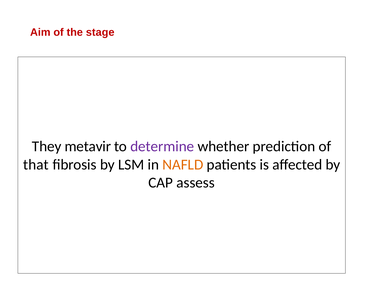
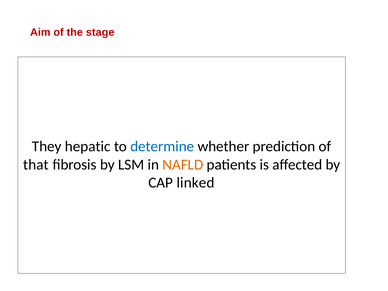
metavir: metavir -> hepatic
determine colour: purple -> blue
assess: assess -> linked
